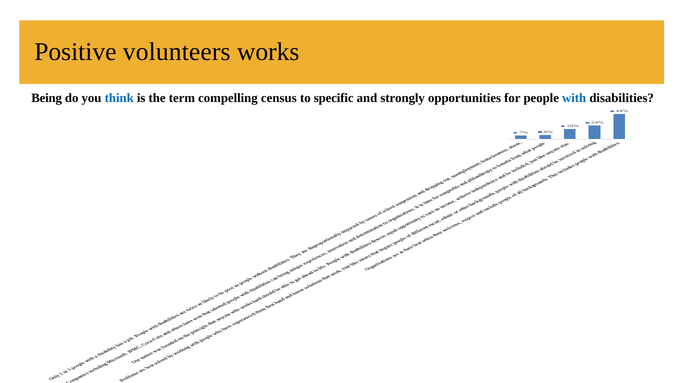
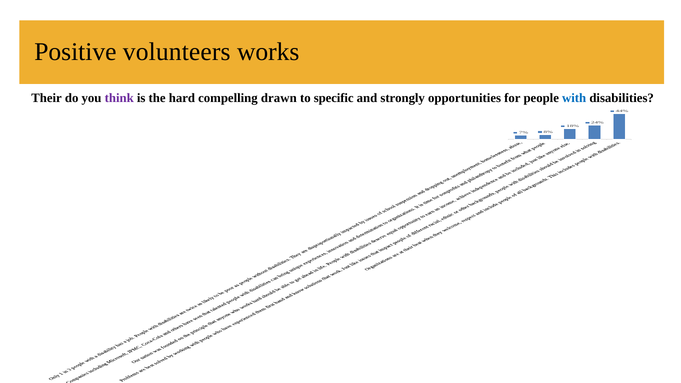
Being: Being -> Their
think colour: blue -> purple
term: term -> hard
census: census -> drawn
